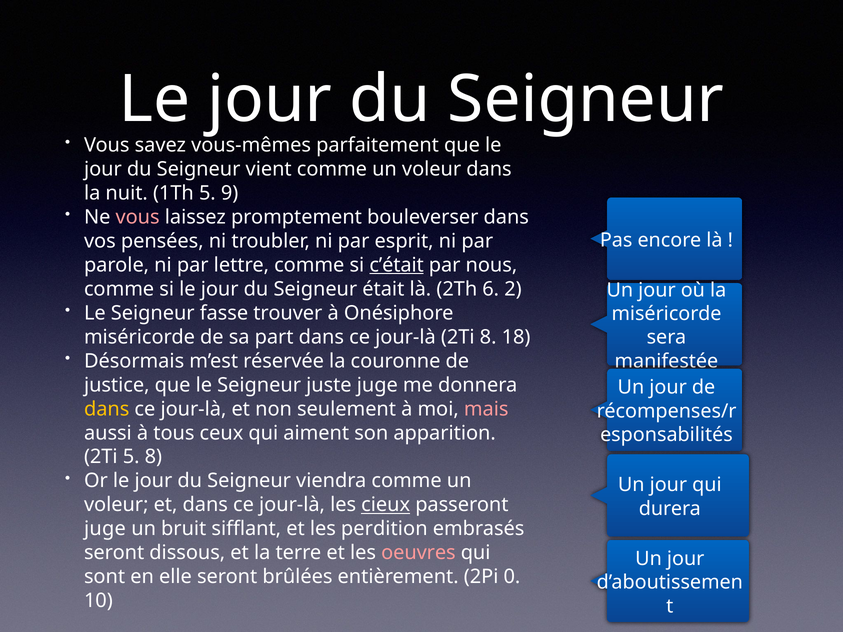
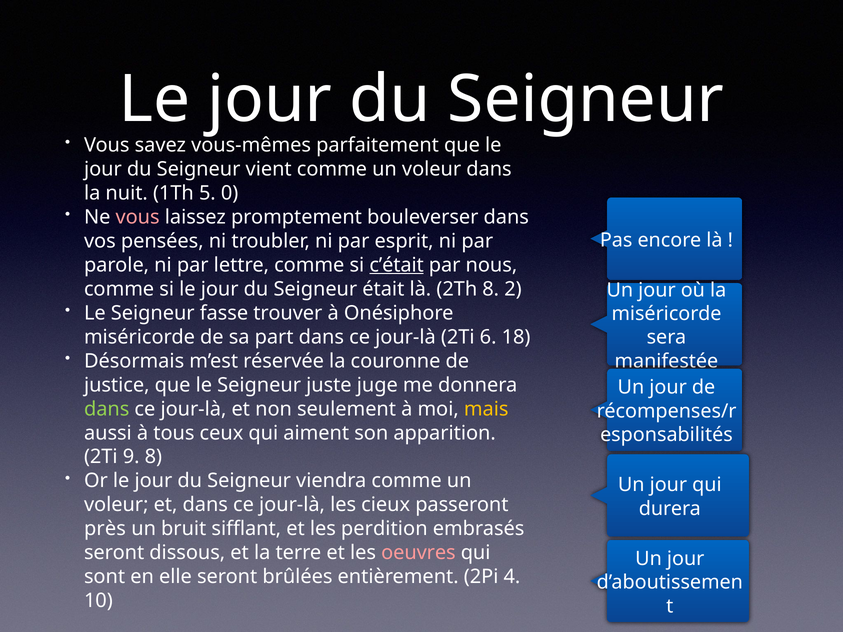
9: 9 -> 0
2Th 6: 6 -> 8
2Ti 8: 8 -> 6
dans at (107, 409) colour: yellow -> light green
mais colour: pink -> yellow
2Ti 5: 5 -> 9
cieux underline: present -> none
juge at (105, 529): juge -> près
0: 0 -> 4
